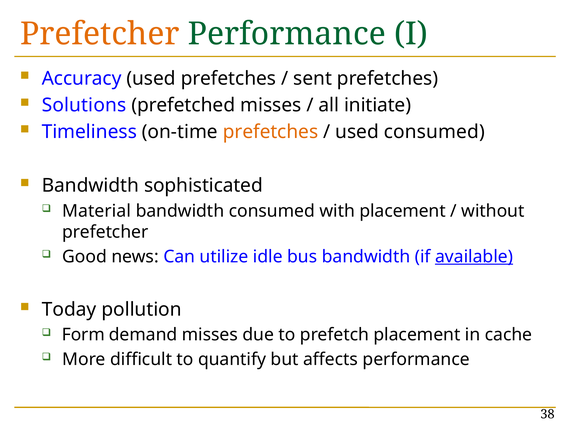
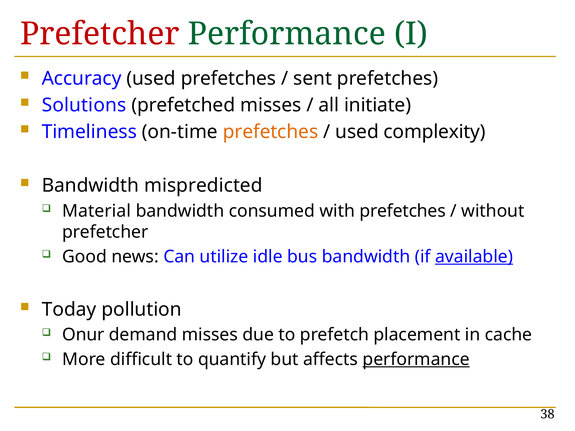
Prefetcher at (100, 34) colour: orange -> red
used consumed: consumed -> complexity
sophisticated: sophisticated -> mispredicted
with placement: placement -> prefetches
Form: Form -> Onur
performance at (416, 360) underline: none -> present
